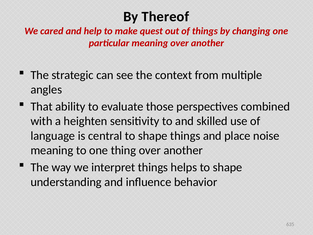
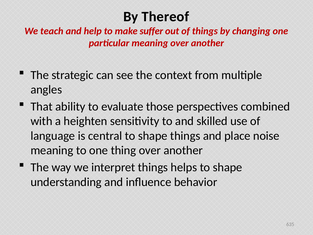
cared: cared -> teach
quest: quest -> suffer
